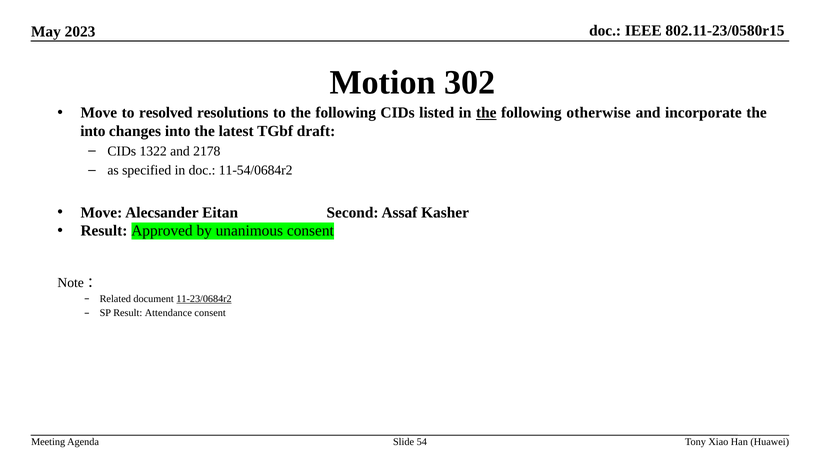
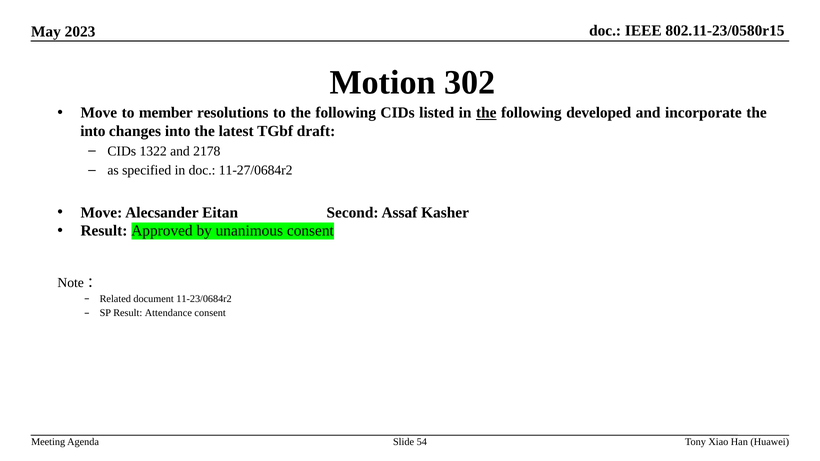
resolved: resolved -> member
otherwise: otherwise -> developed
11-54/0684r2: 11-54/0684r2 -> 11-27/0684r2
11-23/0684r2 underline: present -> none
